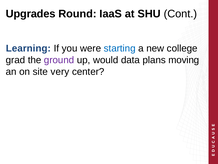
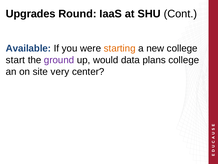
Learning: Learning -> Available
starting colour: blue -> orange
grad: grad -> start
plans moving: moving -> college
